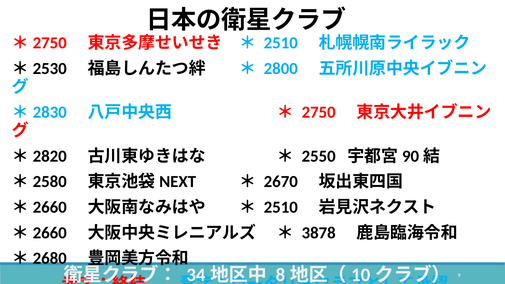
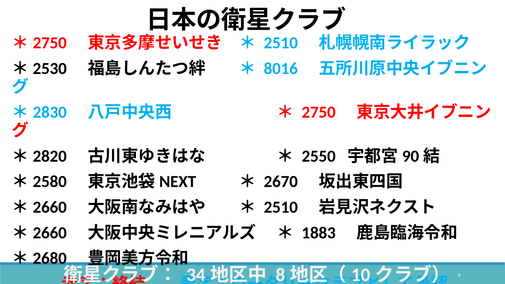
2800: 2800 -> 8016
3878: 3878 -> 1883
